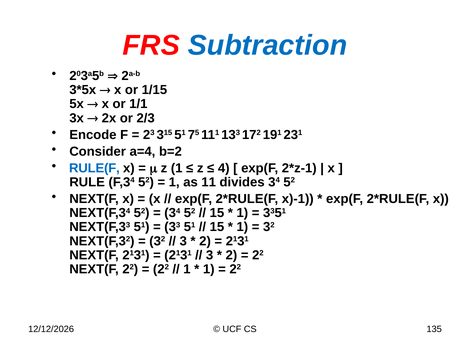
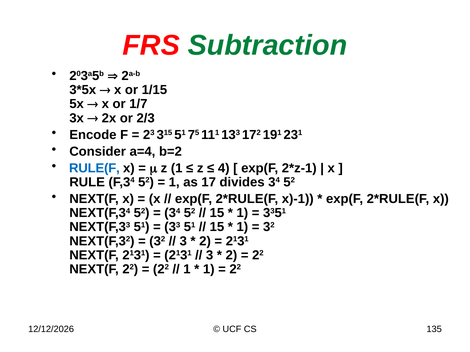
Subtraction colour: blue -> green
1/1: 1/1 -> 1/7
11: 11 -> 17
